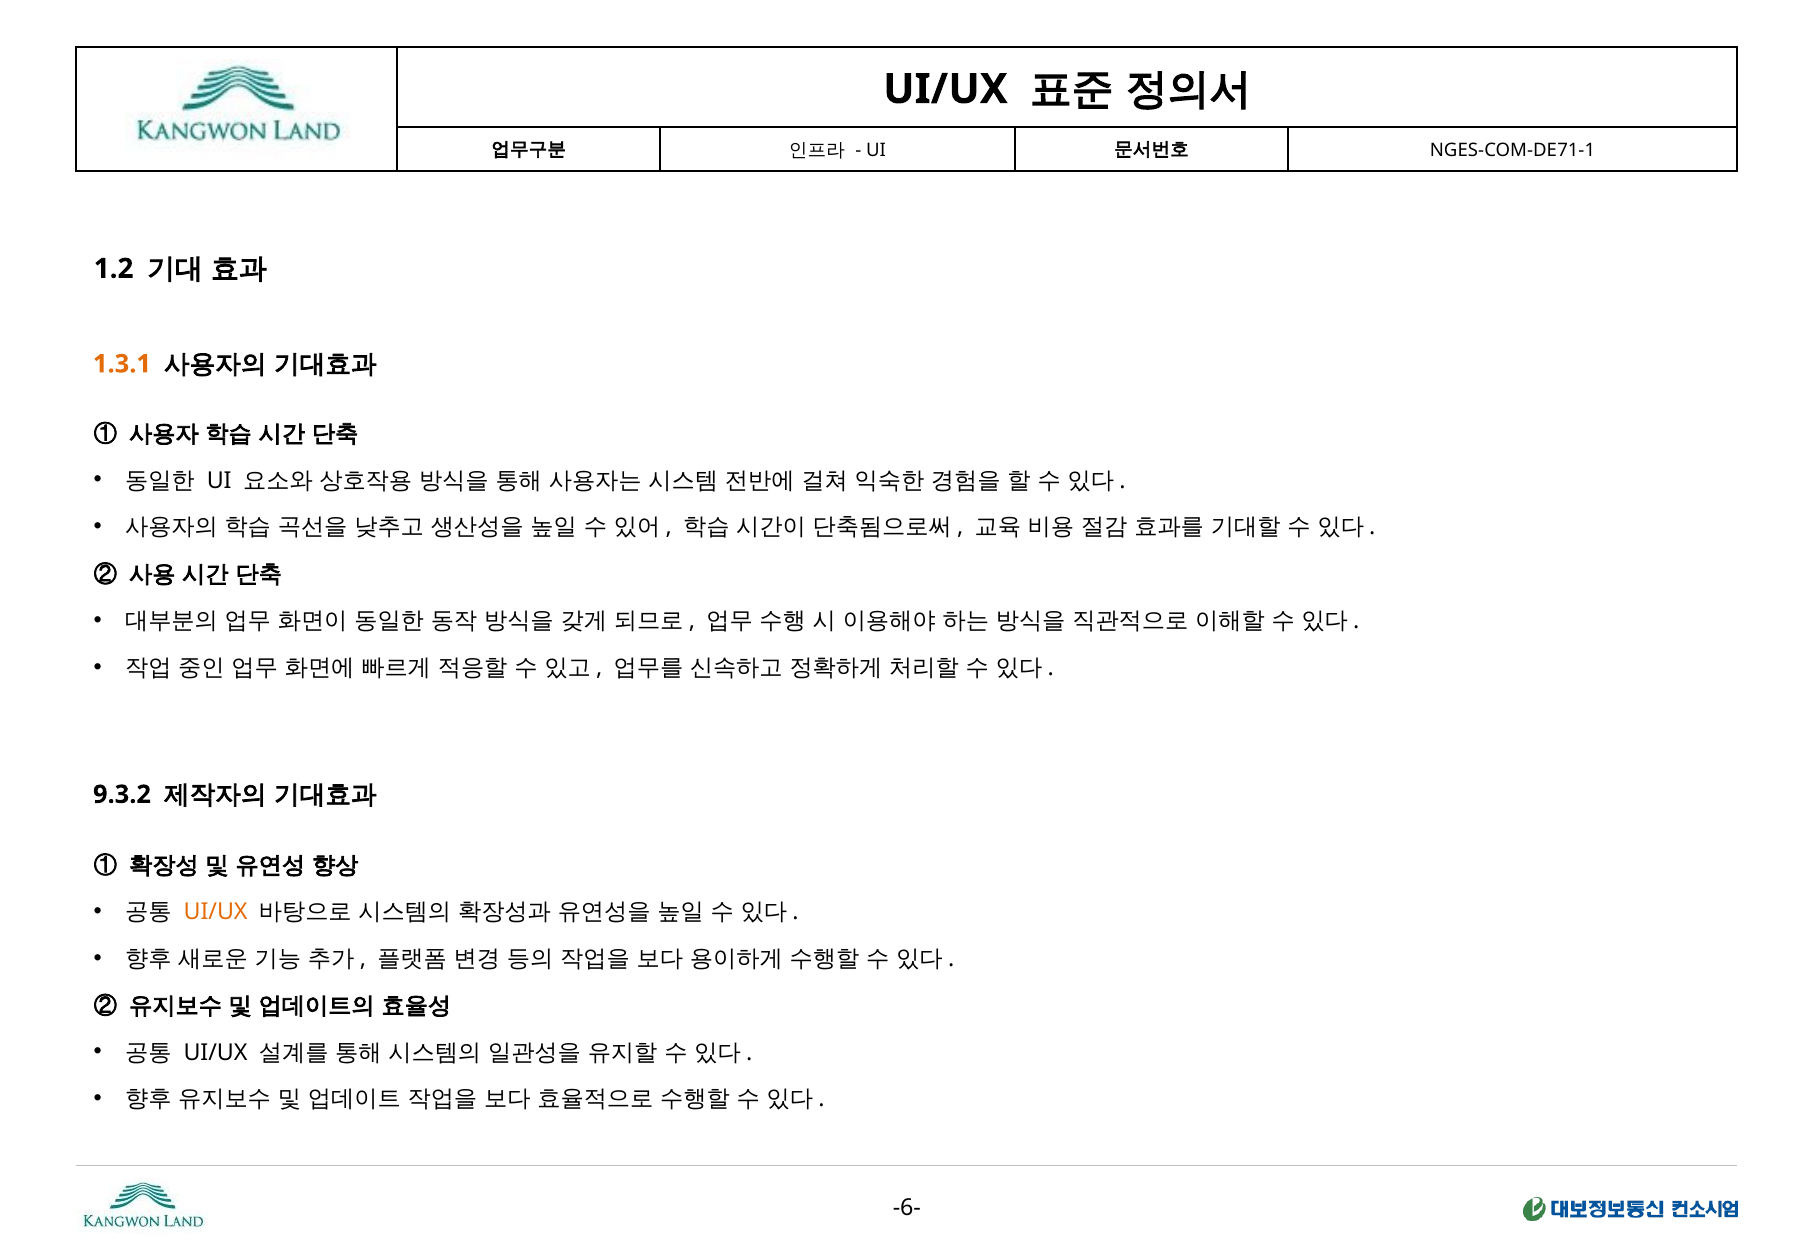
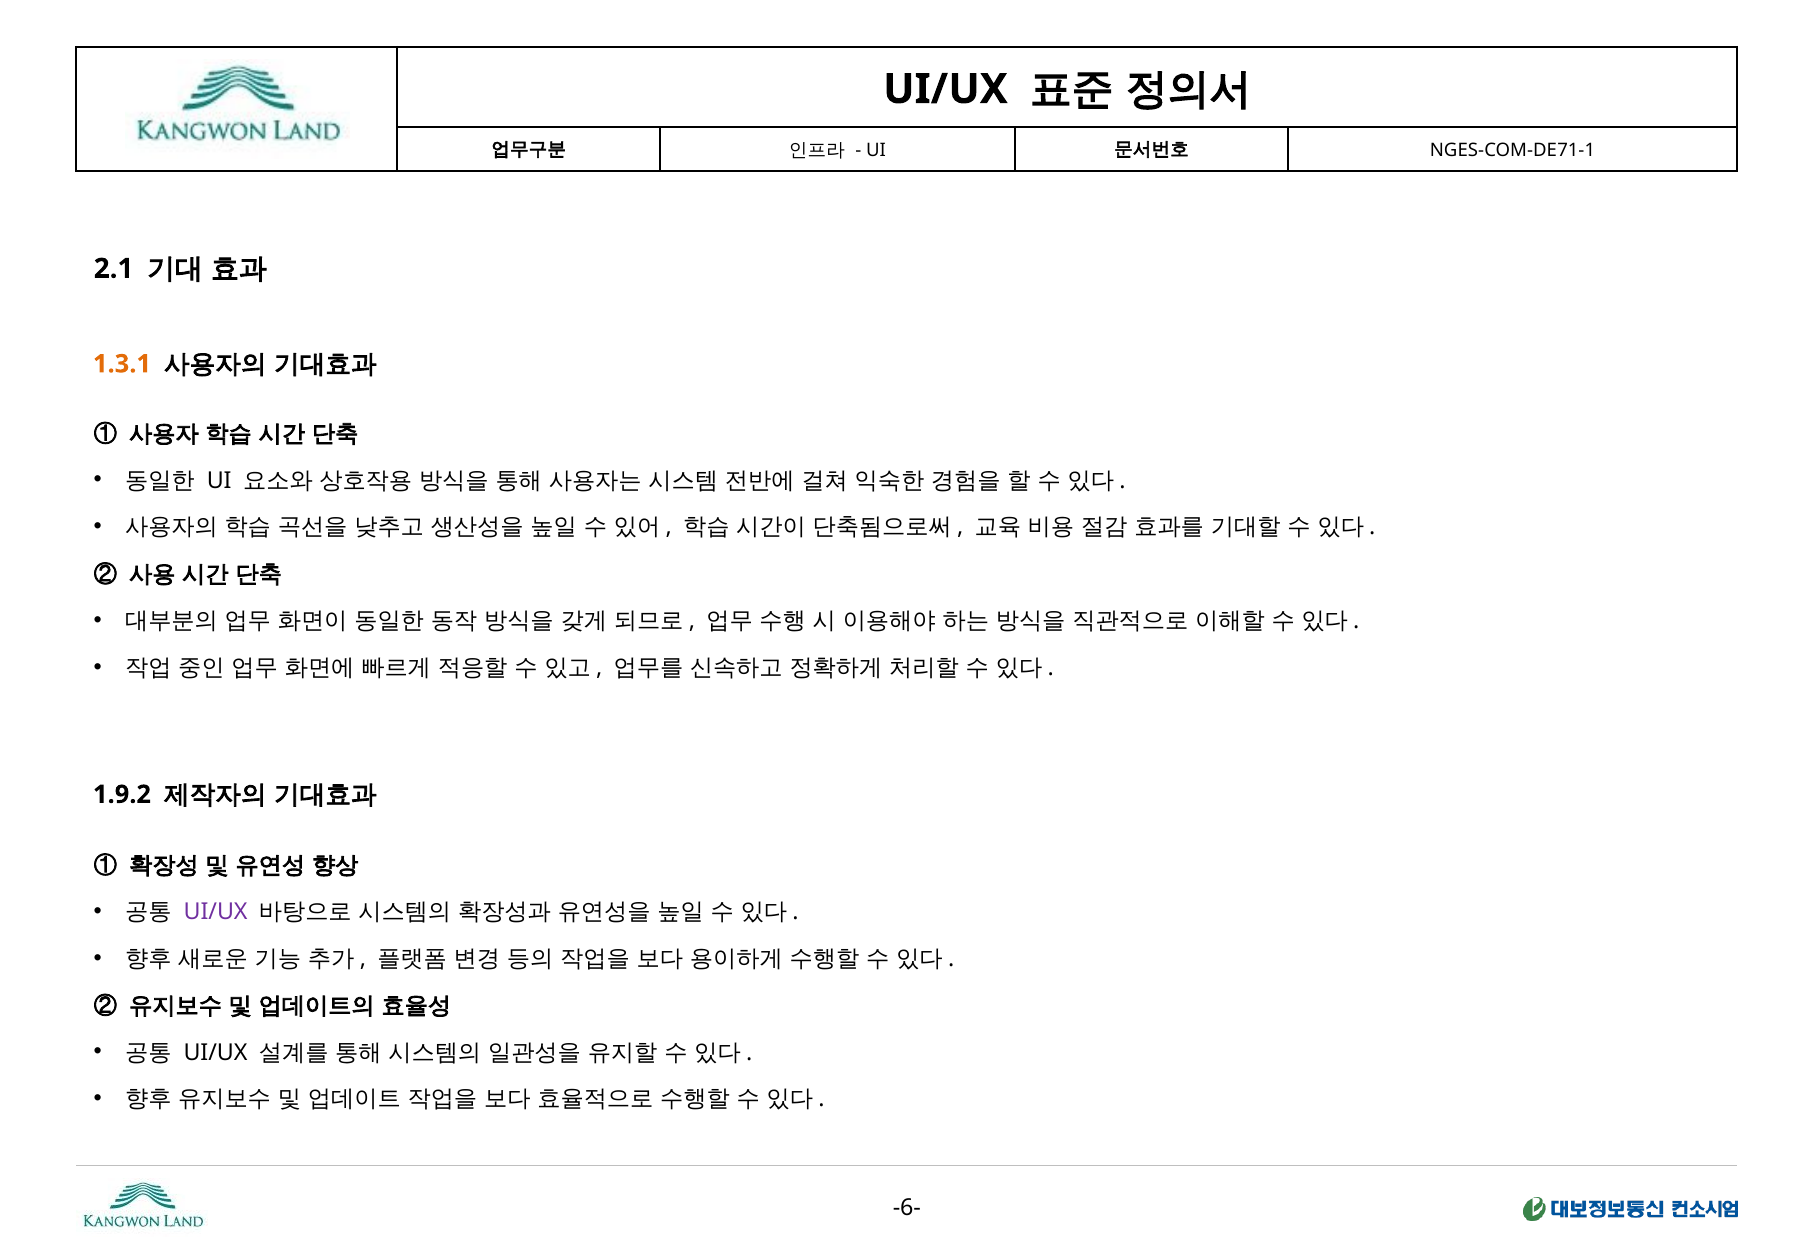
1.2: 1.2 -> 2.1
9.3.2: 9.3.2 -> 1.9.2
UI/UX at (216, 912) colour: orange -> purple
